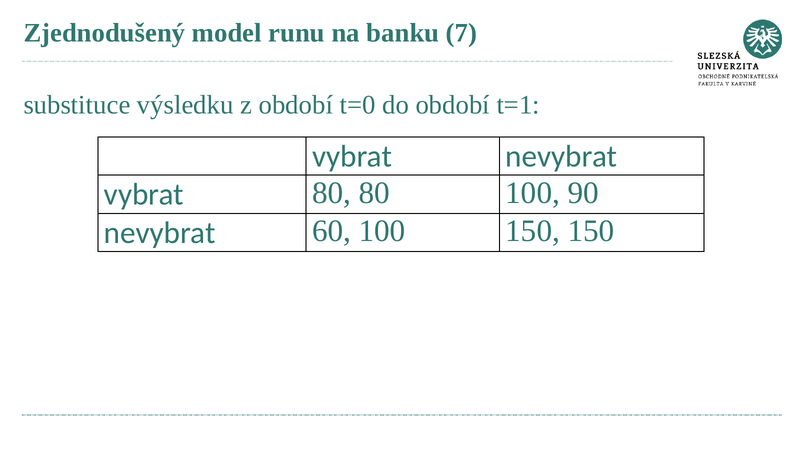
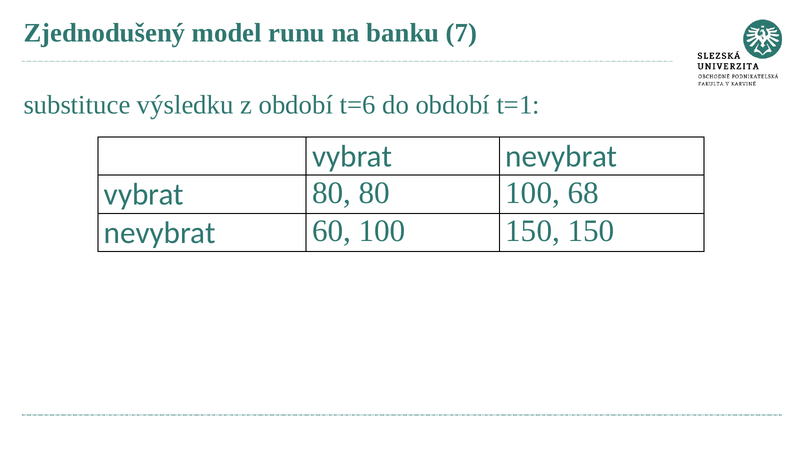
t=0: t=0 -> t=6
90: 90 -> 68
